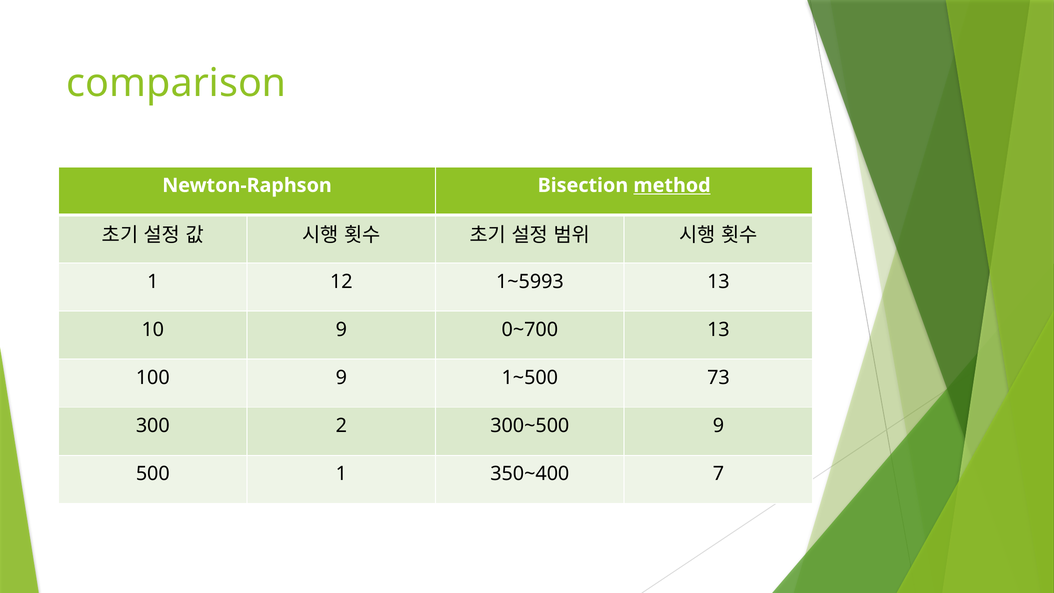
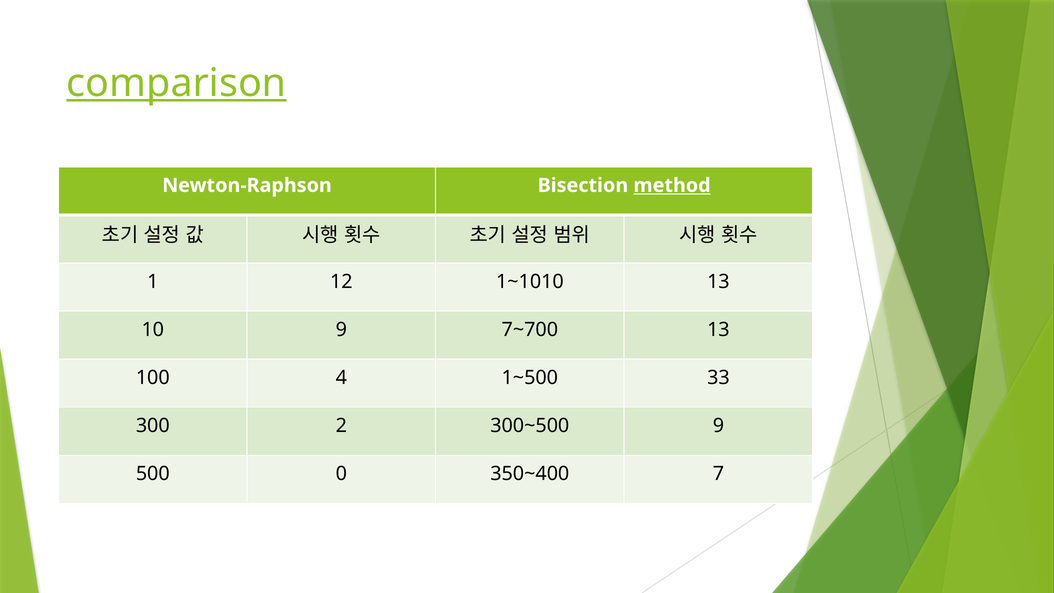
comparison underline: none -> present
1~5993: 1~5993 -> 1~1010
0~700: 0~700 -> 7~700
100 9: 9 -> 4
73: 73 -> 33
500 1: 1 -> 0
